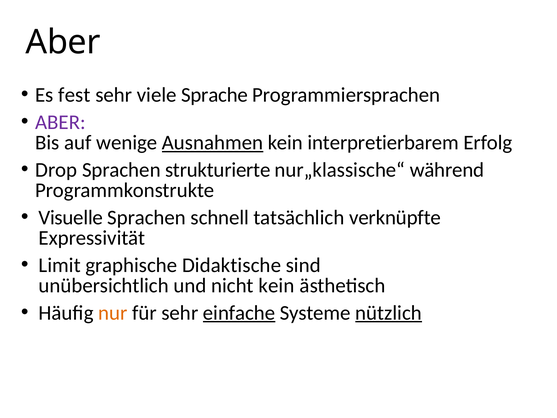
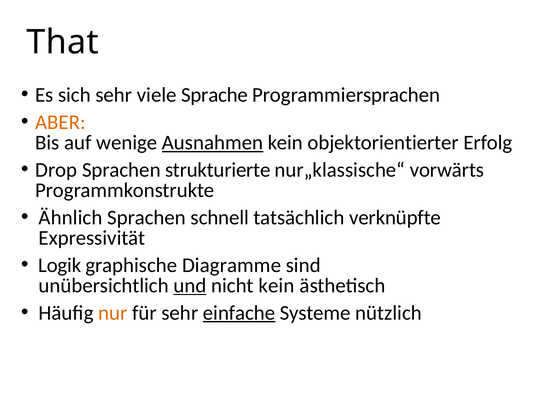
Aber at (63, 42): Aber -> That
fest: fest -> sich
ABER at (60, 122) colour: purple -> orange
interpretierbarem: interpretierbarem -> objektorientierter
während: während -> vorwärts
Visuelle: Visuelle -> Ähnlich
Limit: Limit -> Logik
Didaktische: Didaktische -> Diagramme
und underline: none -> present
nützlich underline: present -> none
